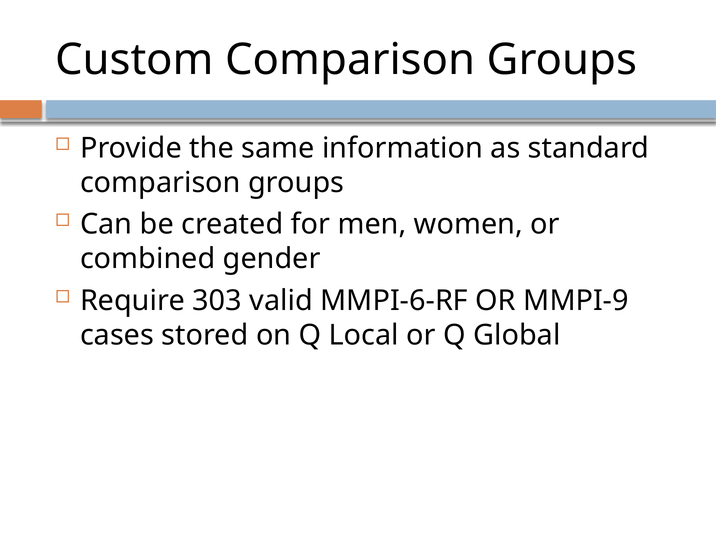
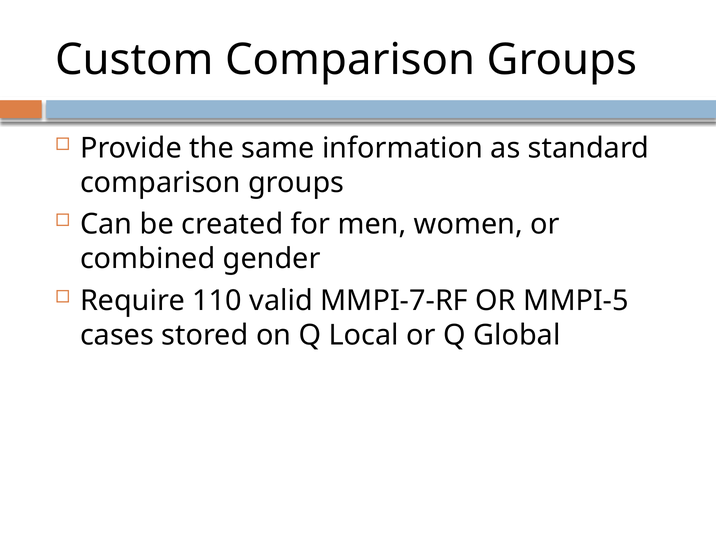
303: 303 -> 110
MMPI-6-RF: MMPI-6-RF -> MMPI-7-RF
MMPI-9: MMPI-9 -> MMPI-5
